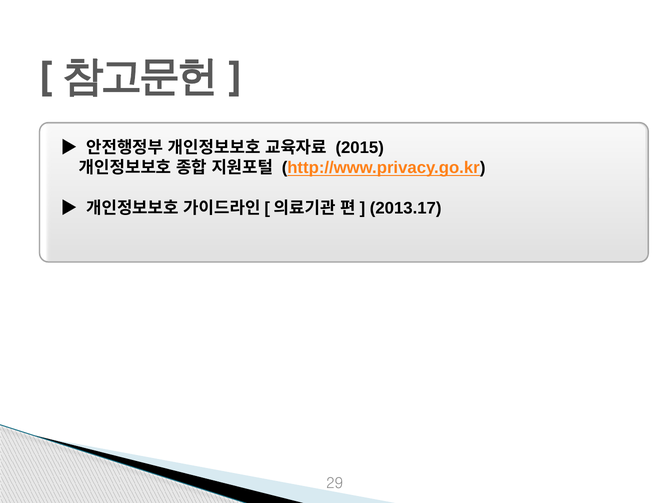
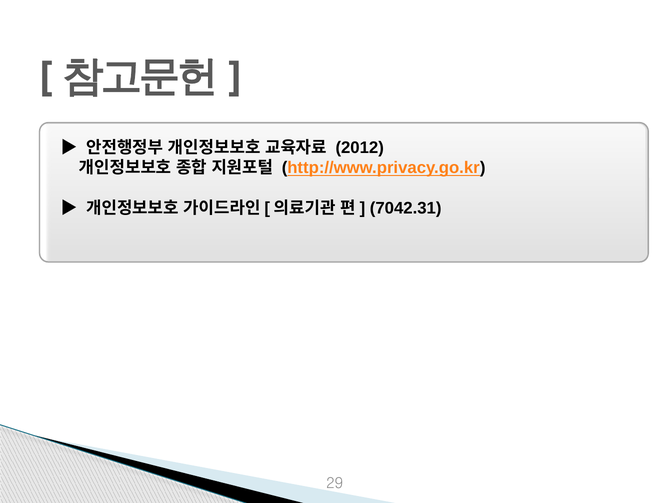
2015: 2015 -> 2012
2013.17: 2013.17 -> 7042.31
